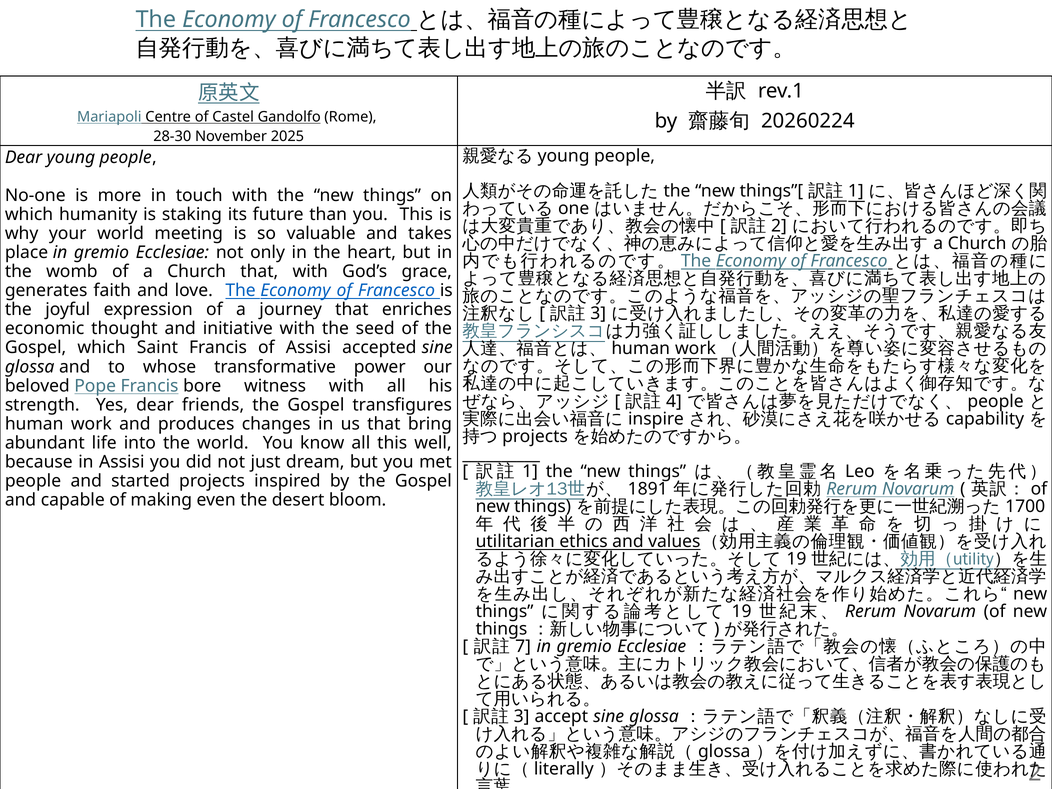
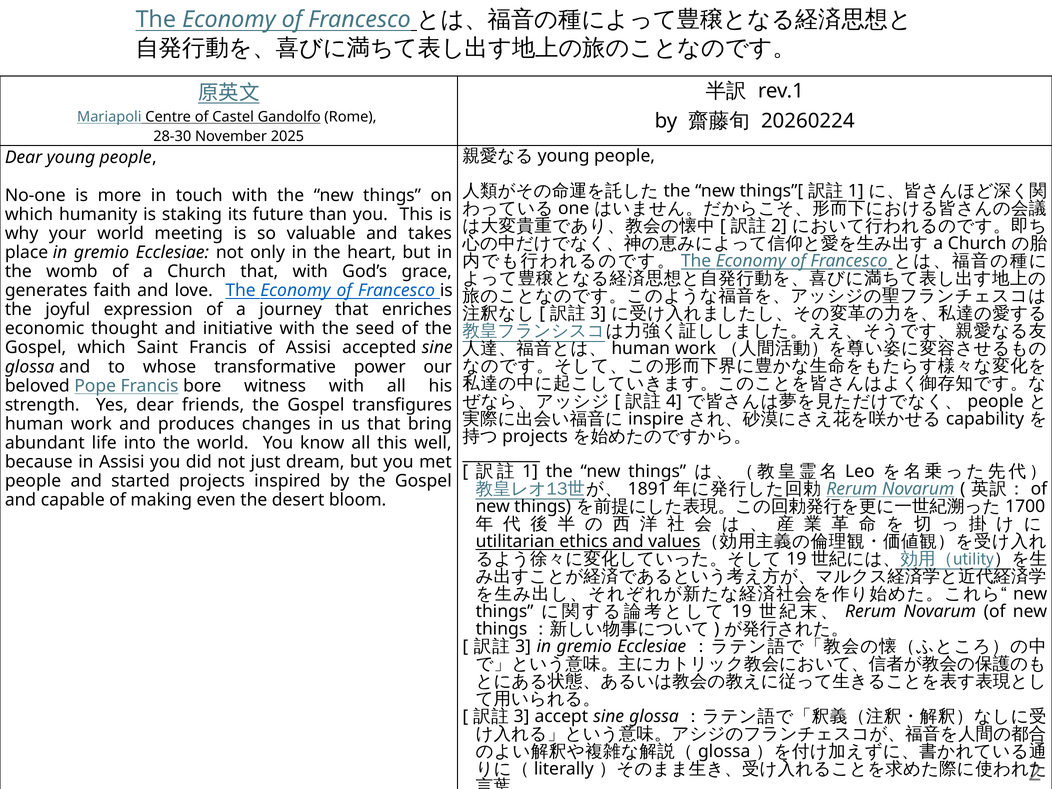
7 at (523, 646): 7 -> 3
